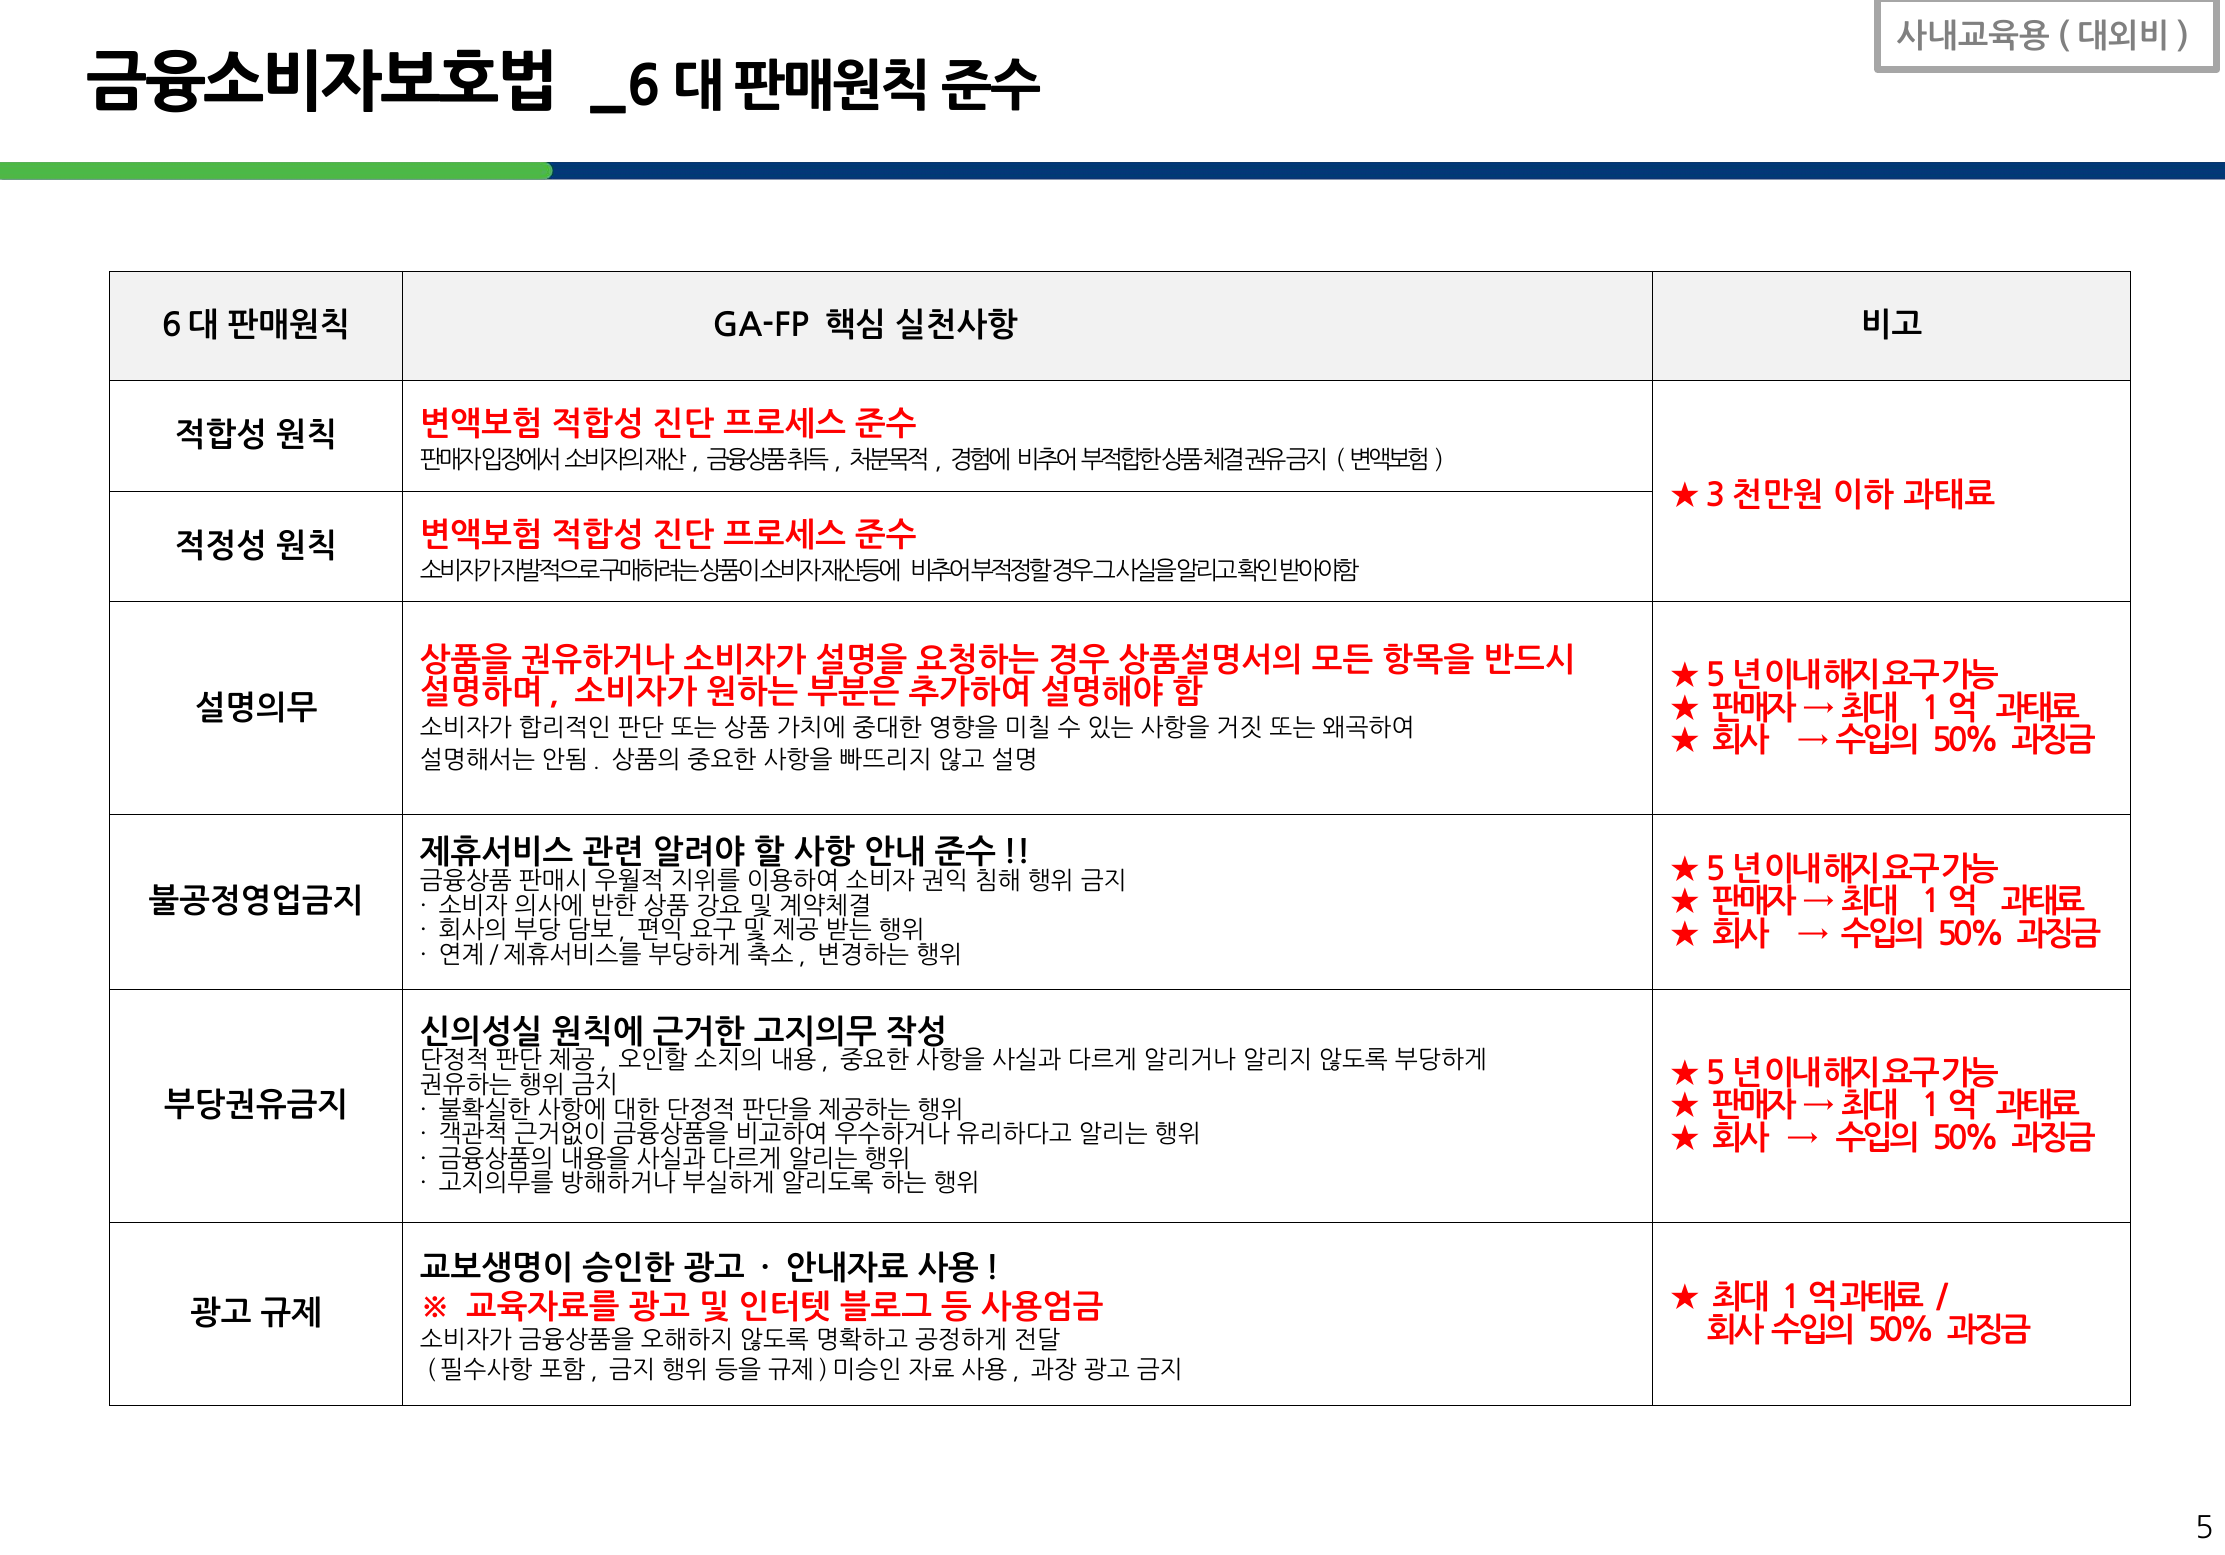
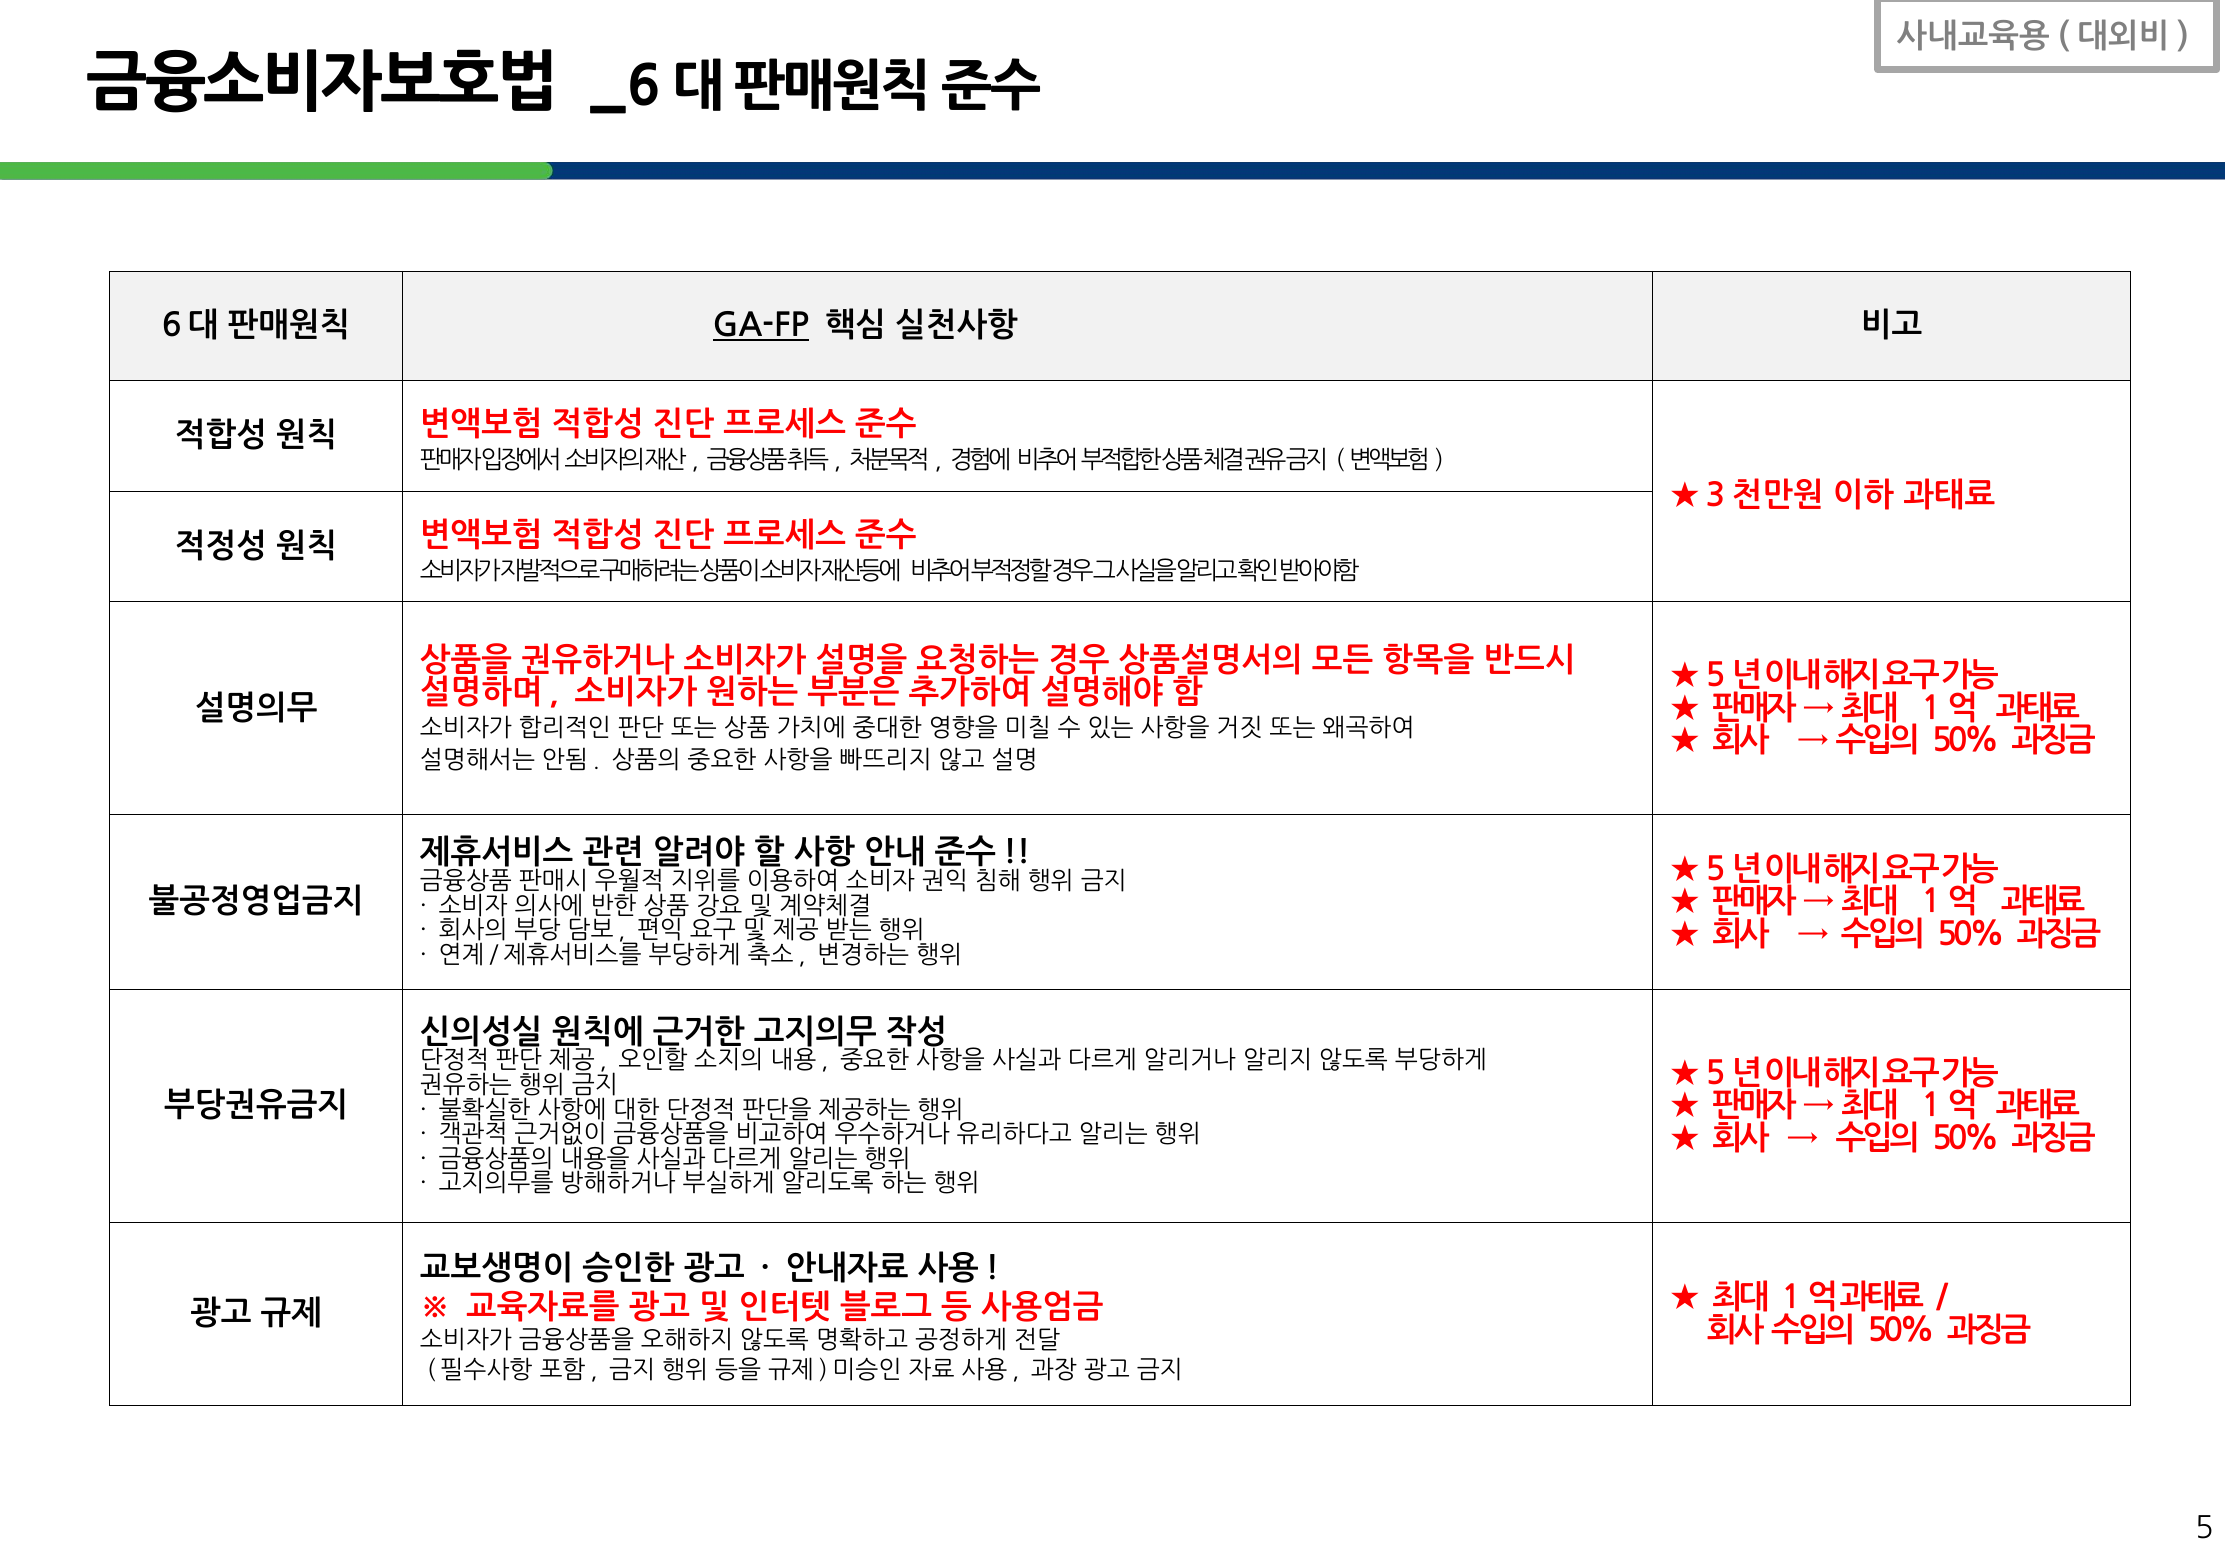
GA-FP underline: none -> present
